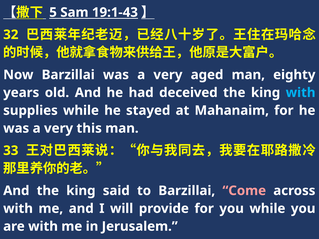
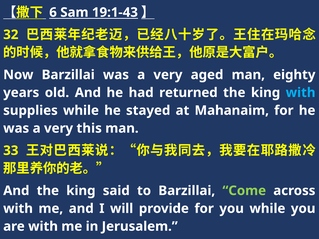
5: 5 -> 6
deceived: deceived -> returned
Come colour: pink -> light green
